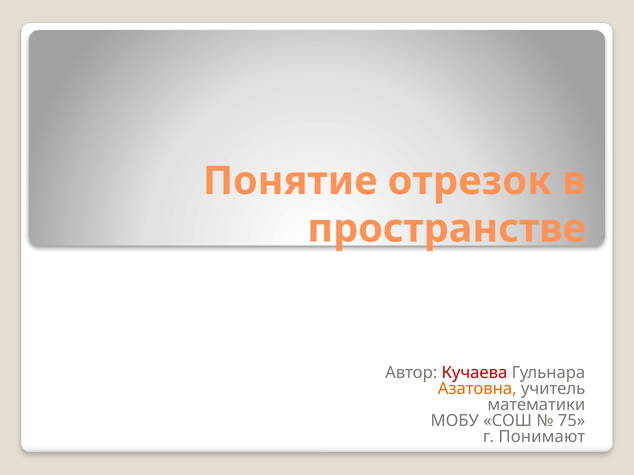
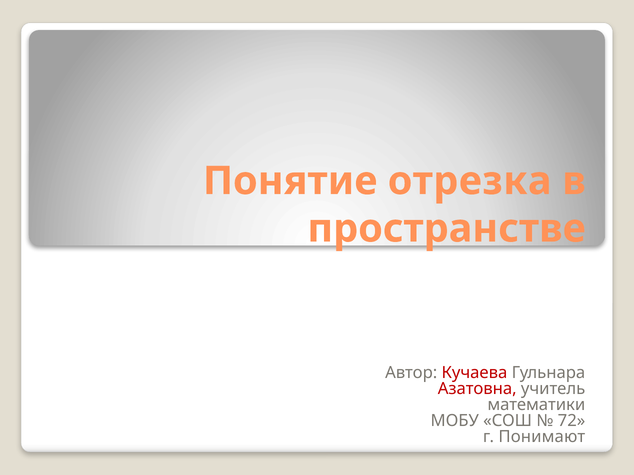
отрезок: отрезок -> отрезка
Азатовна colour: orange -> red
75: 75 -> 72
